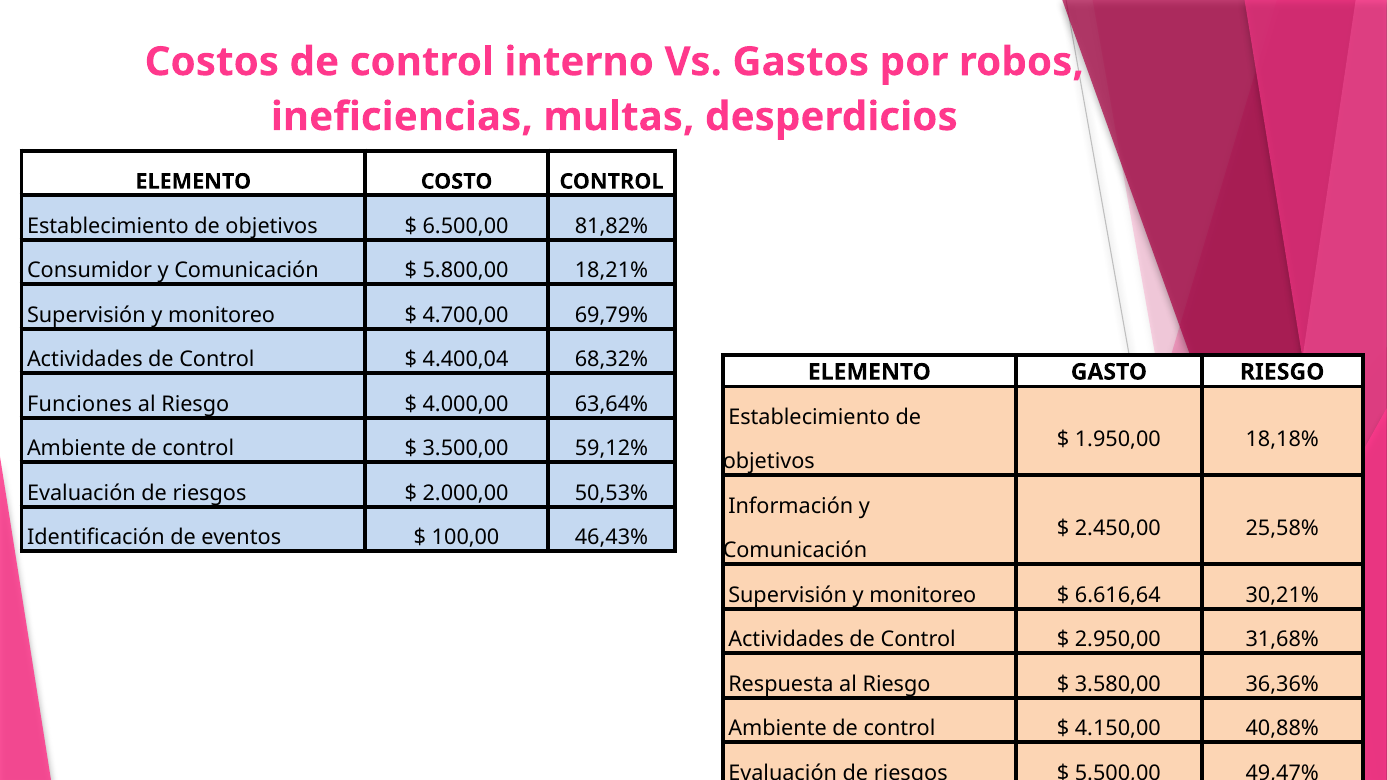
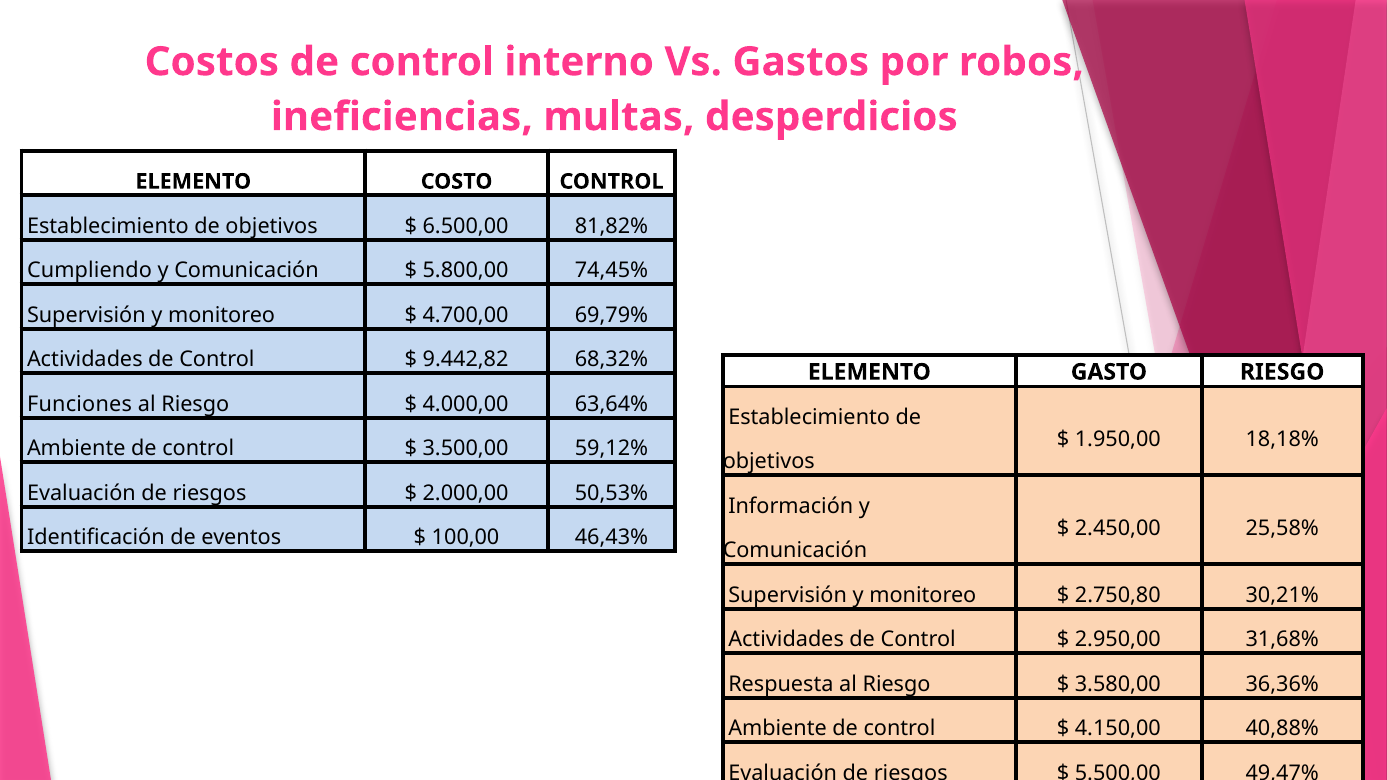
Consumidor: Consumidor -> Cumpliendo
18,21%: 18,21% -> 74,45%
4.400,04: 4.400,04 -> 9.442,82
6.616,64: 6.616,64 -> 2.750,80
